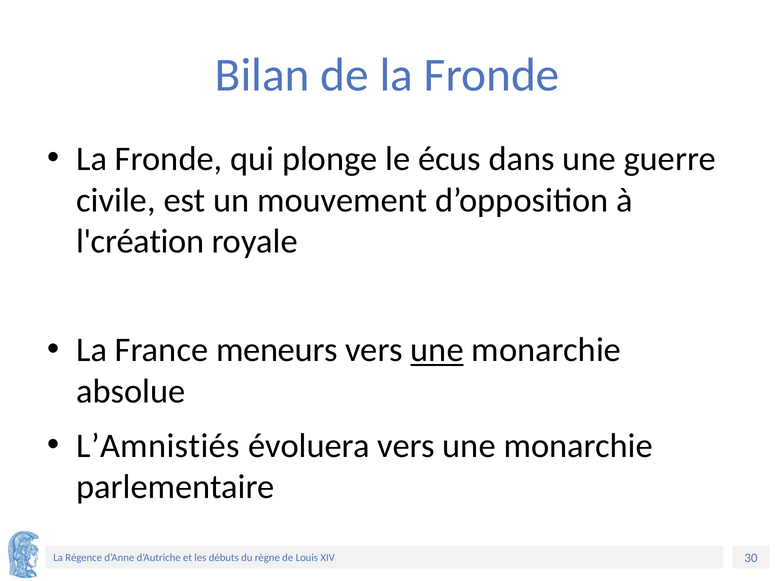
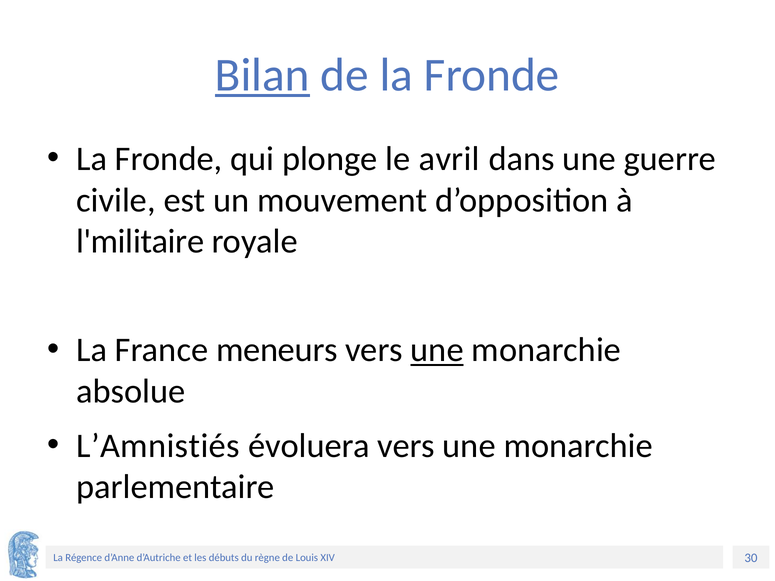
Bilan underline: none -> present
écus: écus -> avril
l'création: l'création -> l'militaire
